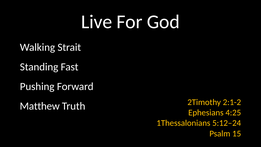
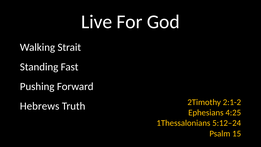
Matthew: Matthew -> Hebrews
